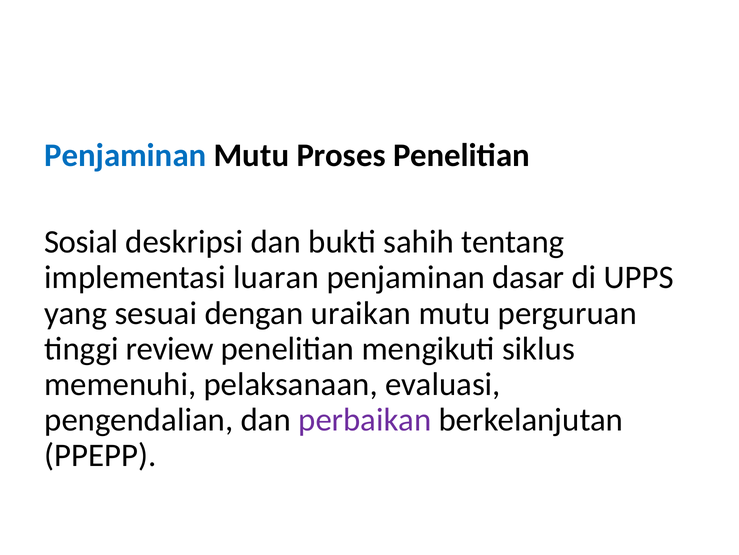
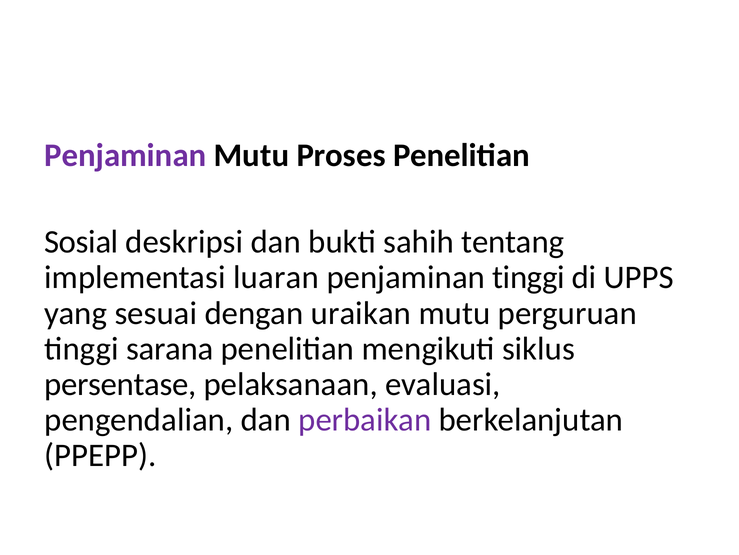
Penjaminan at (125, 155) colour: blue -> purple
penjaminan dasar: dasar -> tinggi
review: review -> sarana
memenuhi: memenuhi -> persentase
